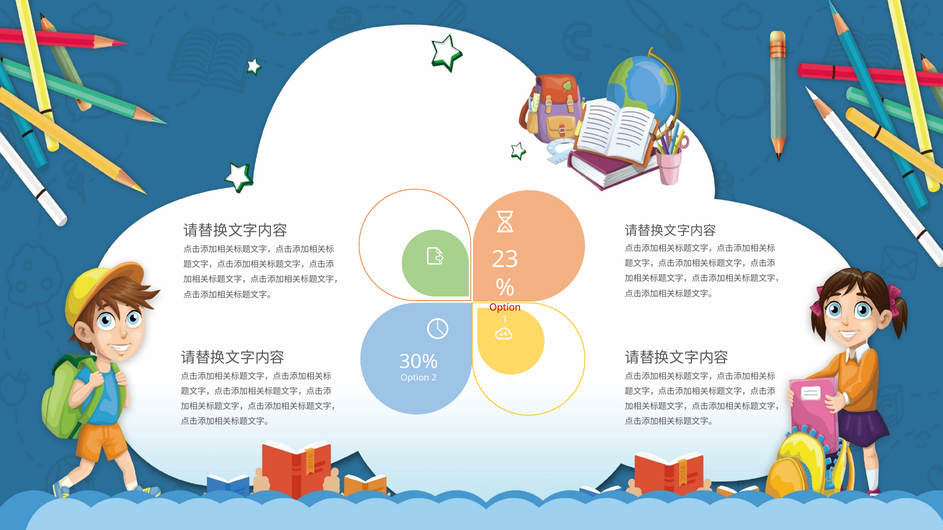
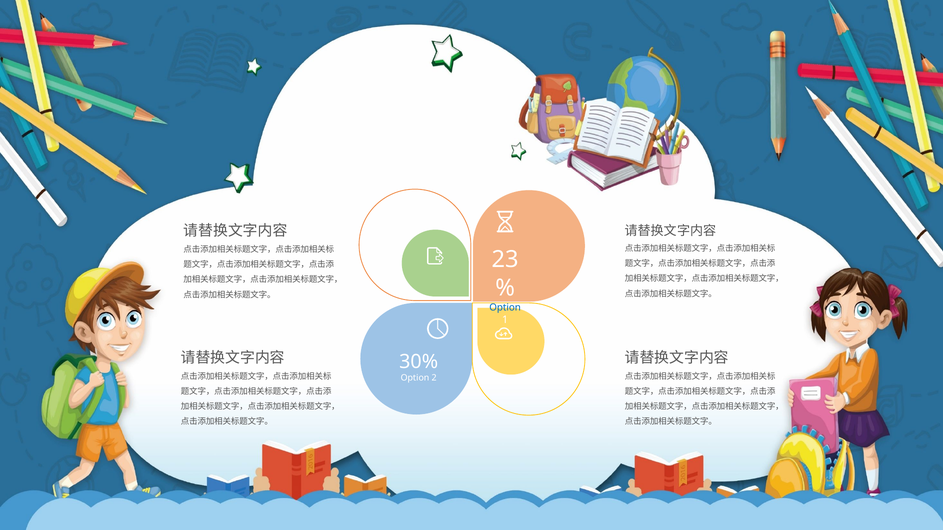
Option at (505, 308) colour: red -> blue
